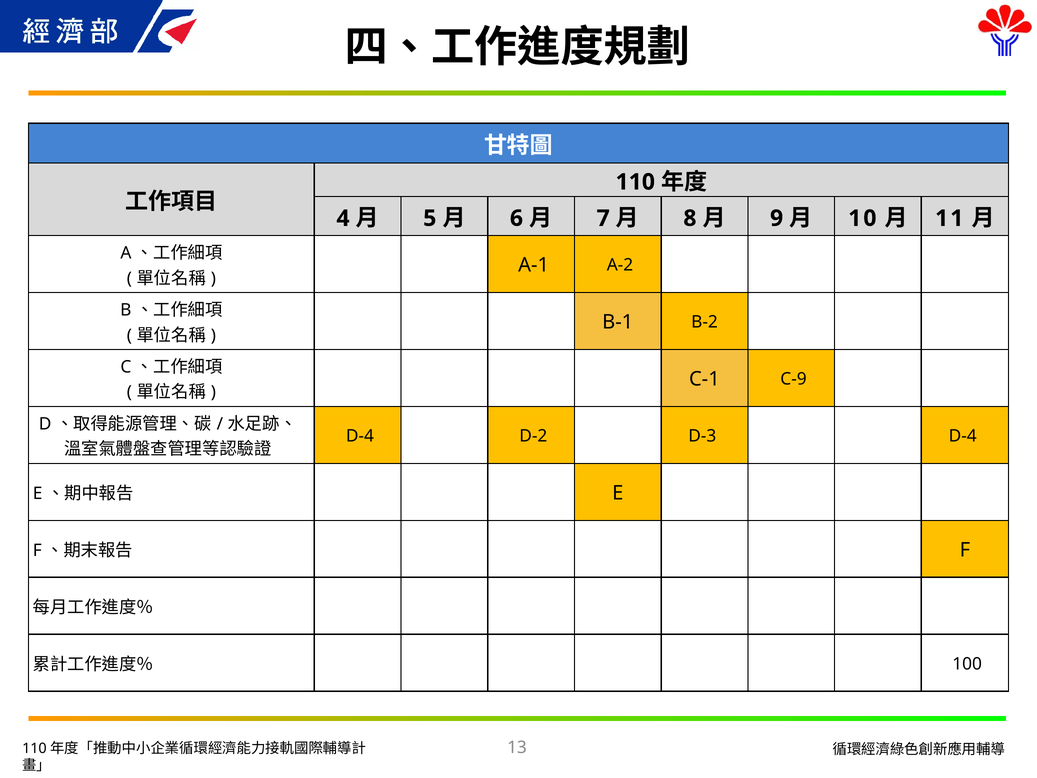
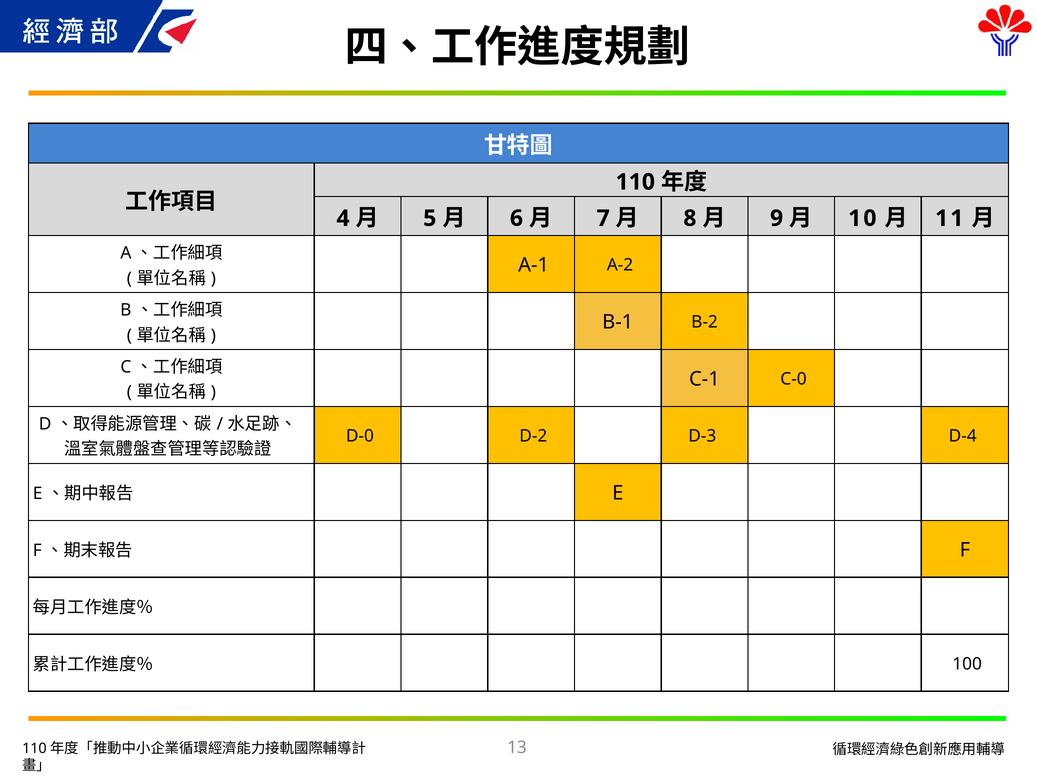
C-9: C-9 -> C-0
D-4 at (360, 436): D-4 -> D-0
